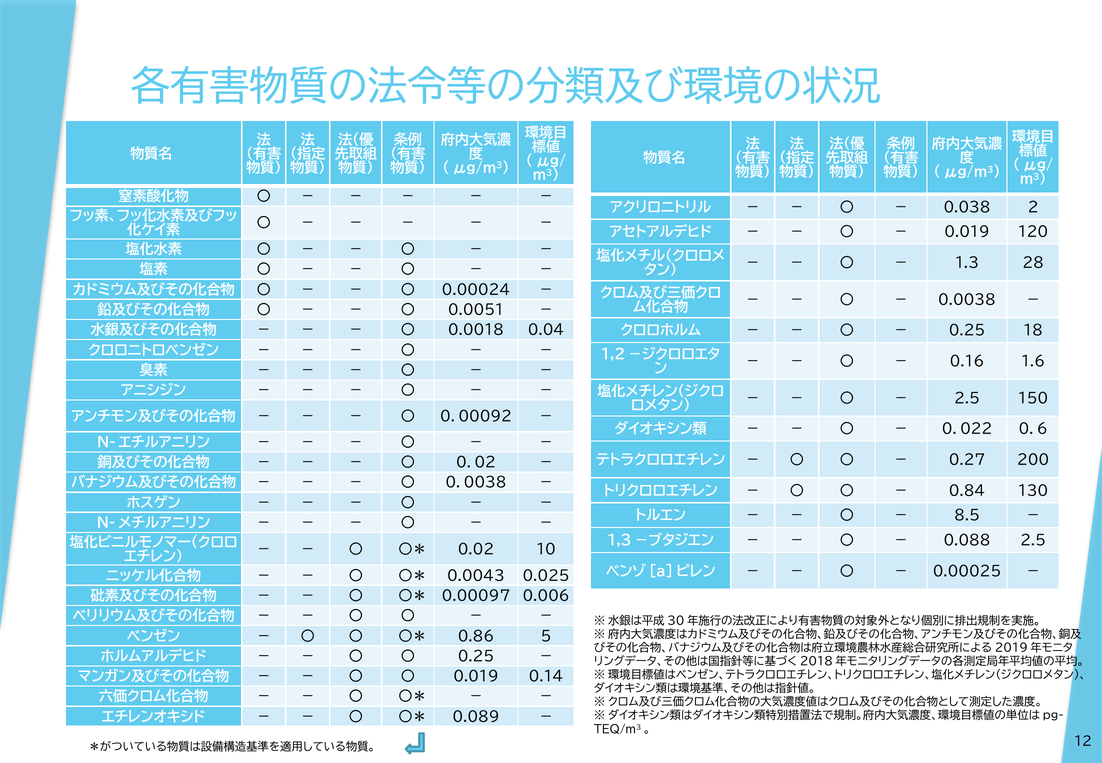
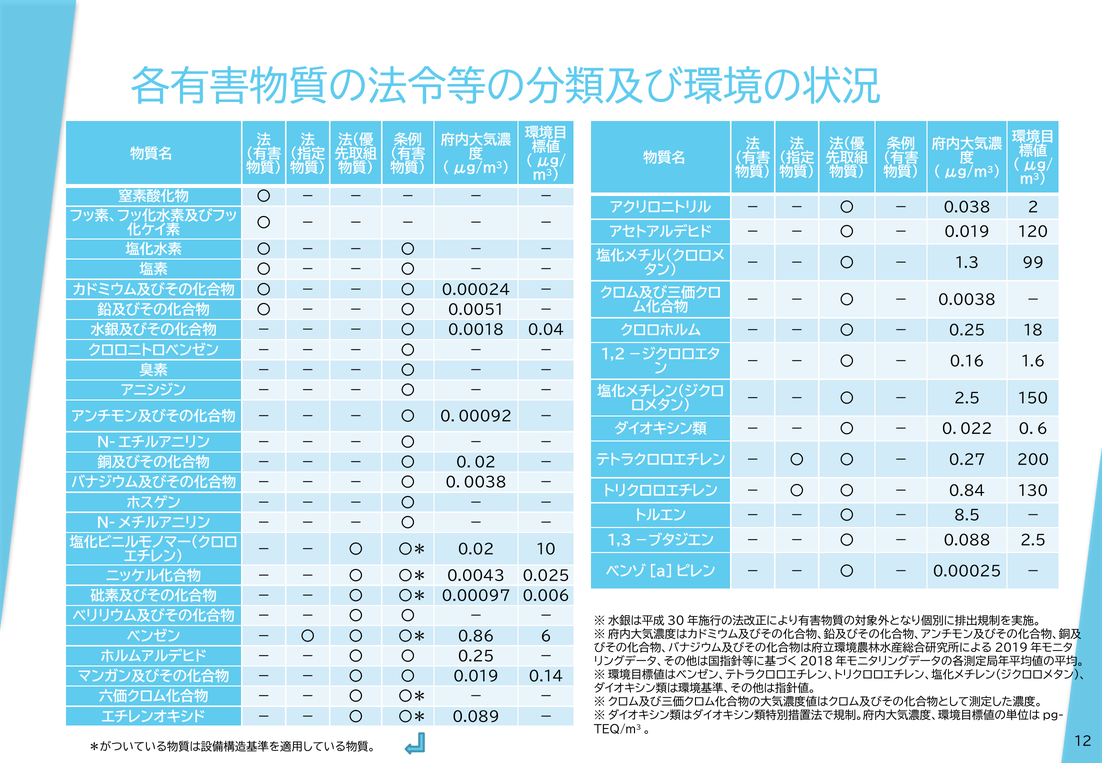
28: 28 -> 99
5: 5 -> 6
